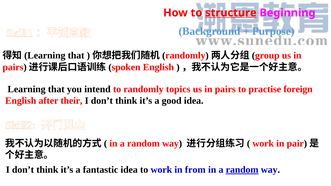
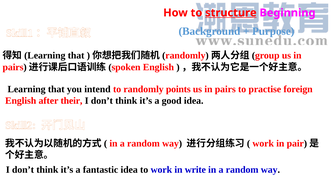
topics: topics -> points
from: from -> write
random at (242, 170) underline: present -> none
